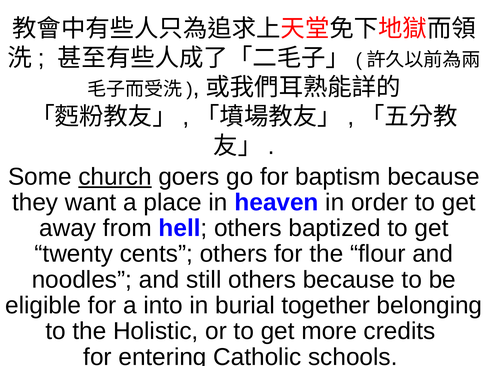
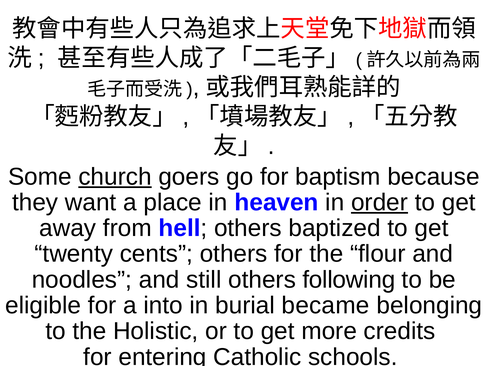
order underline: none -> present
others because: because -> following
together: together -> became
